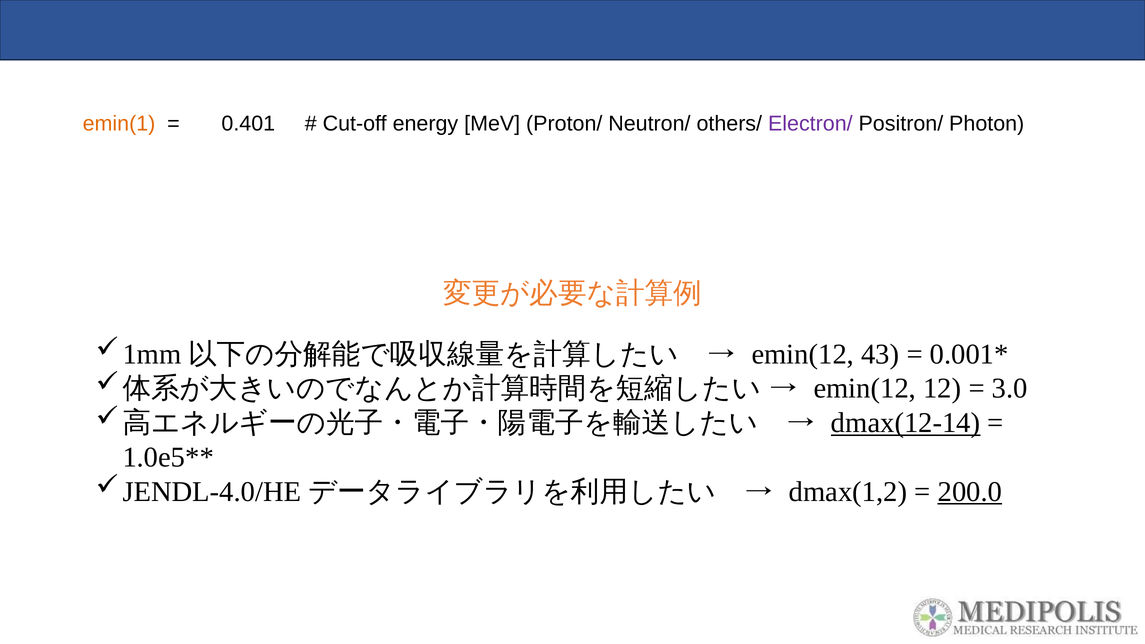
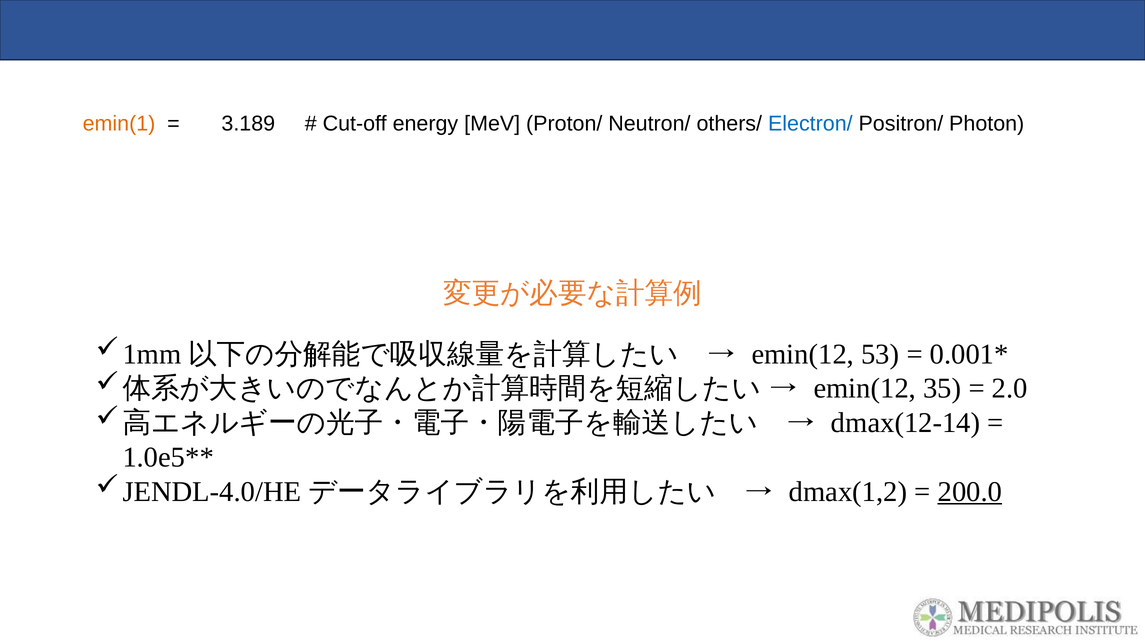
0.401: 0.401 -> 3.189
Electron/ colour: purple -> blue
43: 43 -> 53
12: 12 -> 35
3.0: 3.0 -> 2.0
dmax(12-14 underline: present -> none
